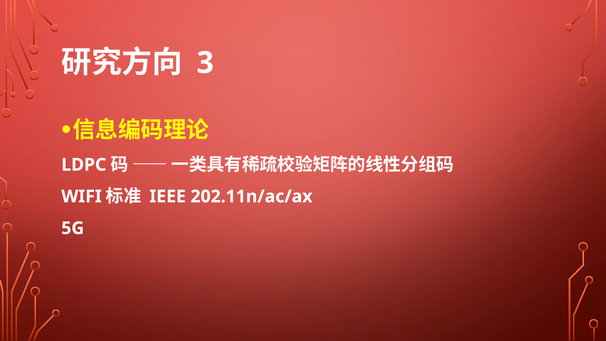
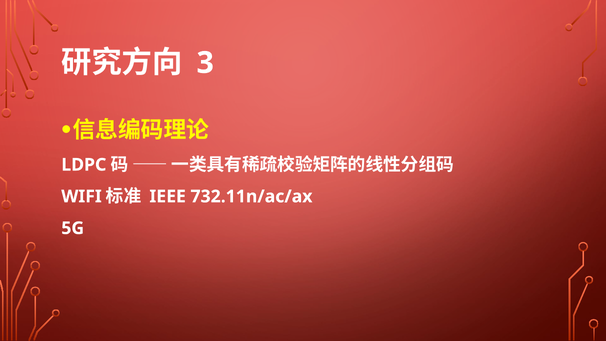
202.11n/ac/ax: 202.11n/ac/ax -> 732.11n/ac/ax
